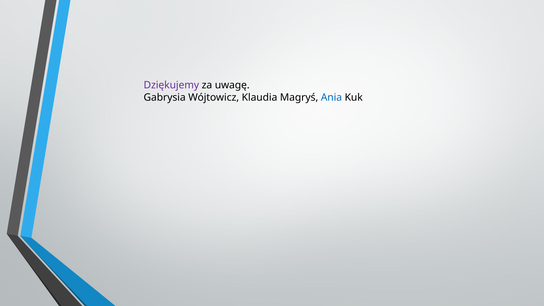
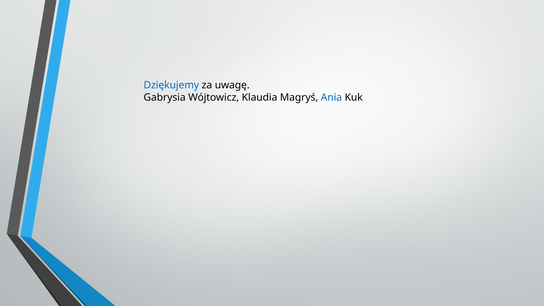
Dziękujemy colour: purple -> blue
